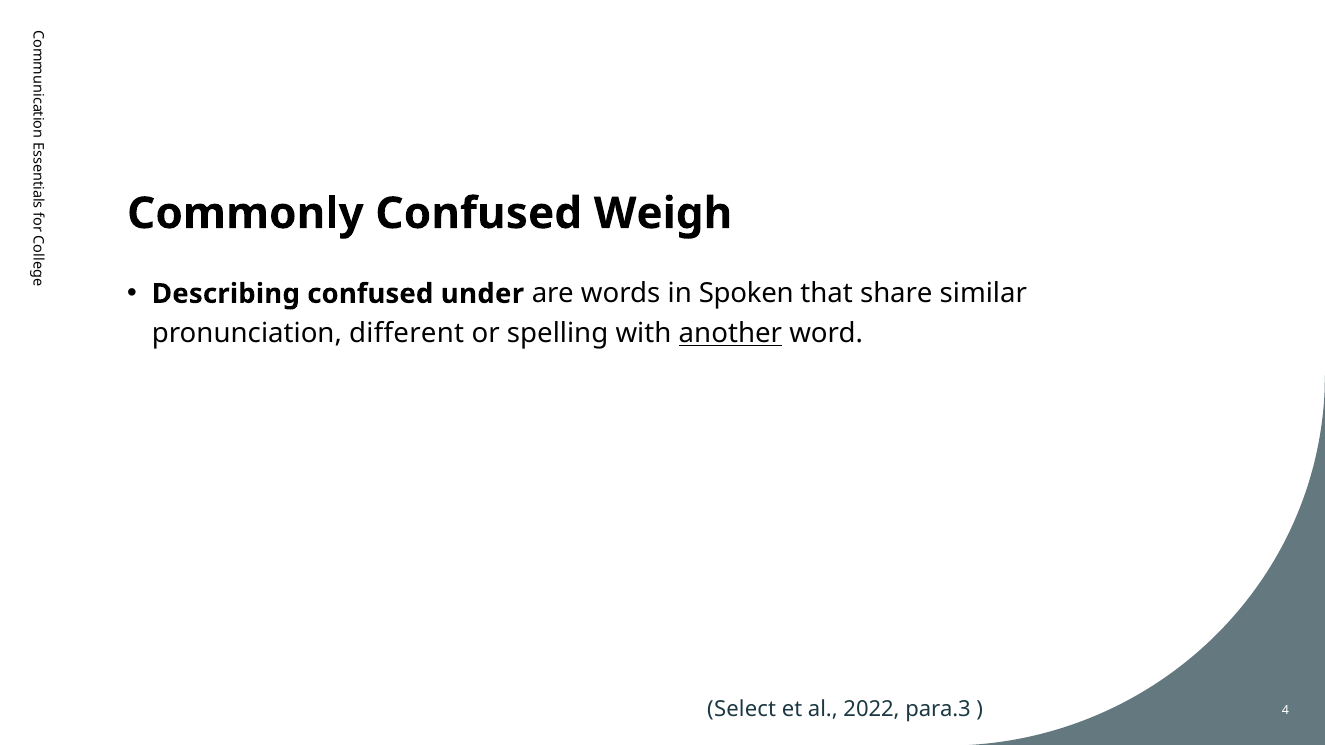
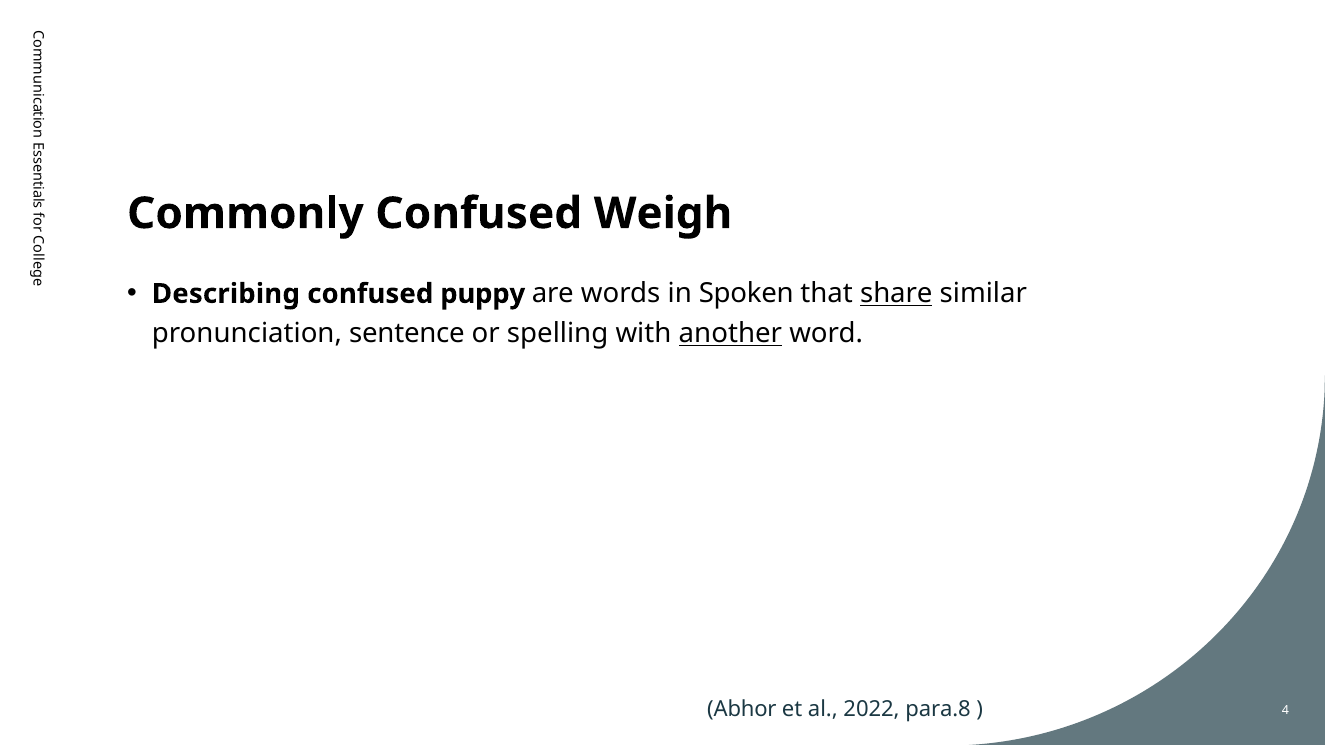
under: under -> puppy
share underline: none -> present
different: different -> sentence
Select: Select -> Abhor
para.3: para.3 -> para.8
